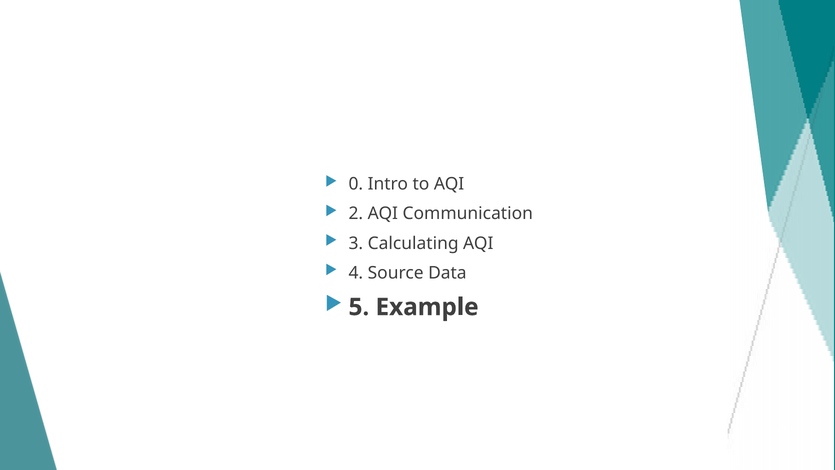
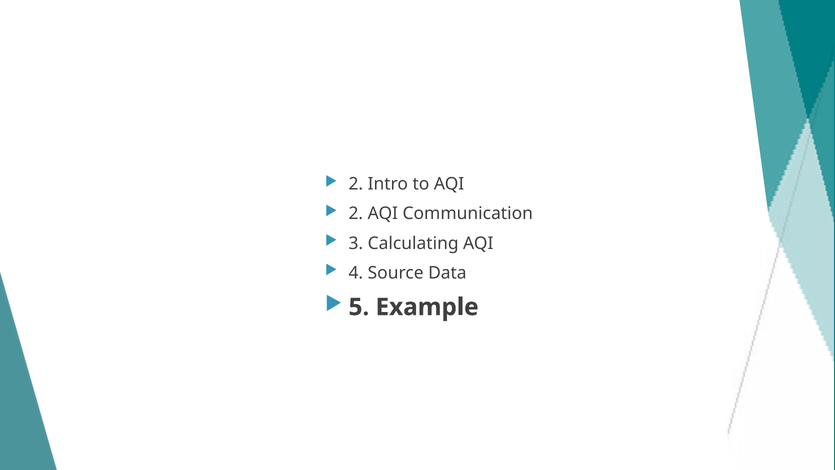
0 at (356, 184): 0 -> 2
